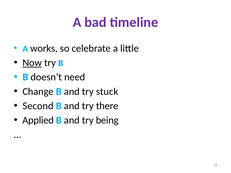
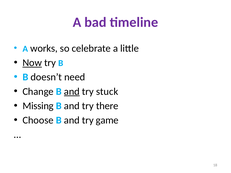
and at (72, 92) underline: none -> present
Second: Second -> Missing
Applied: Applied -> Choose
being: being -> game
